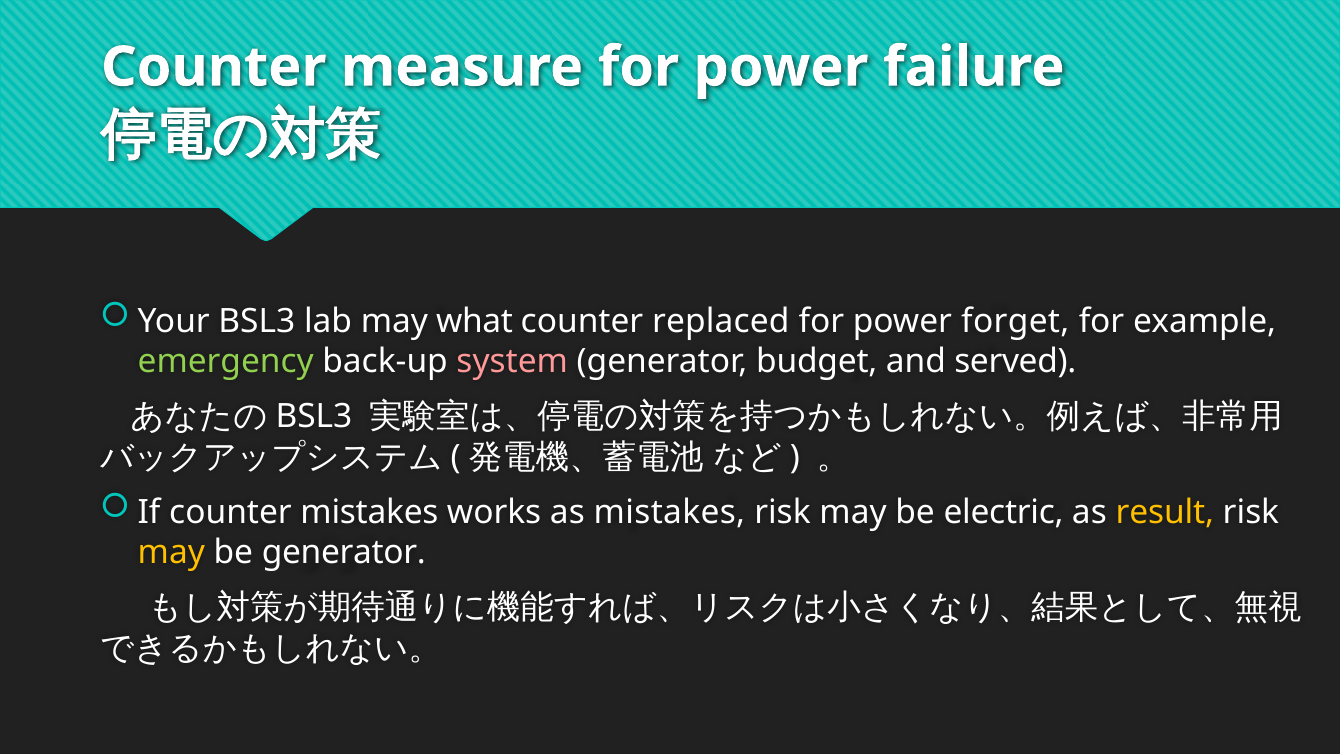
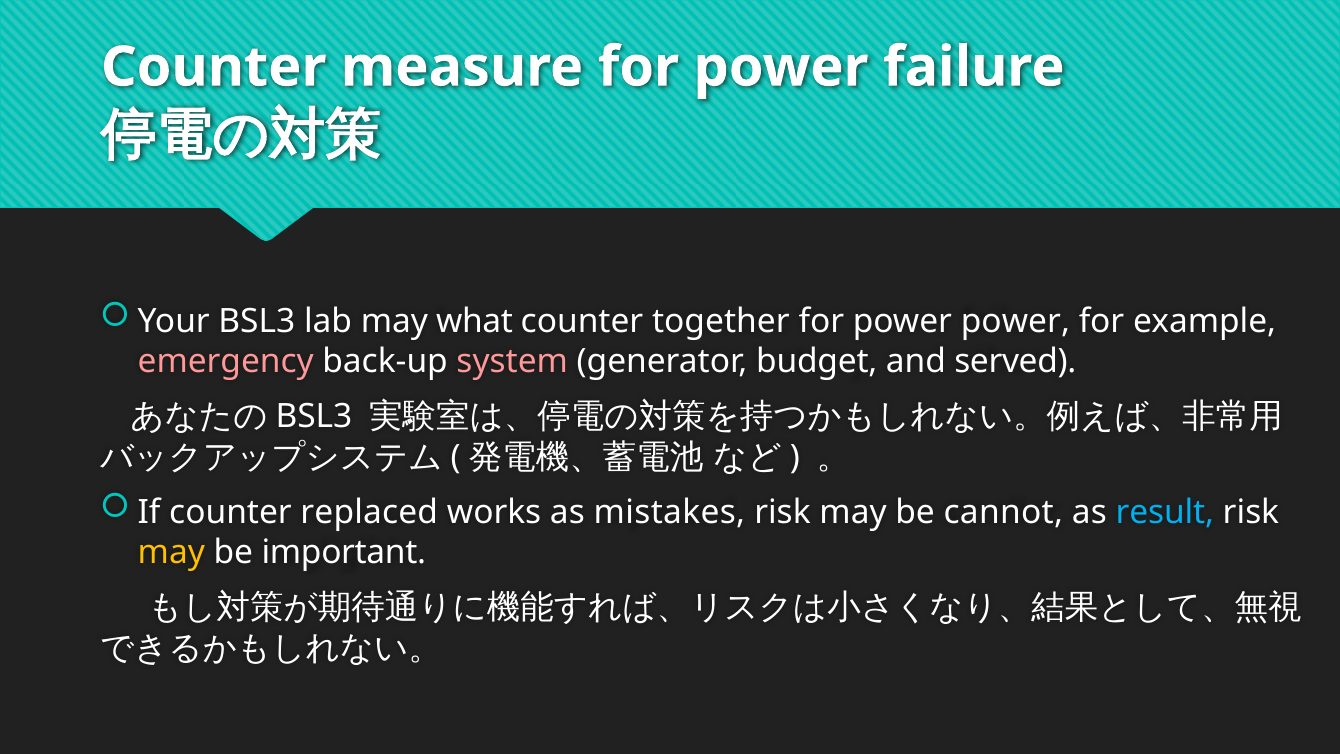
replaced: replaced -> together
power forget: forget -> power
emergency colour: light green -> pink
counter mistakes: mistakes -> replaced
electric: electric -> cannot
result colour: yellow -> light blue
be generator: generator -> important
